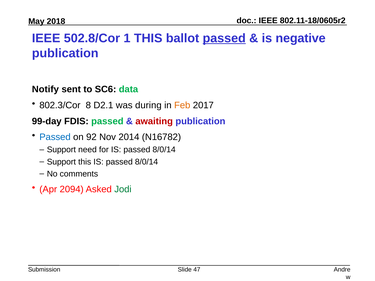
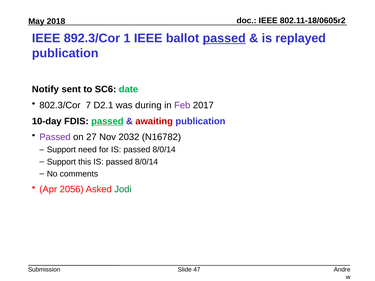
502.8/Cor: 502.8/Cor -> 892.3/Cor
1 THIS: THIS -> IEEE
negative: negative -> replayed
data: data -> date
8: 8 -> 7
Feb colour: orange -> purple
99-day: 99-day -> 10-day
passed at (107, 121) underline: none -> present
Passed at (55, 137) colour: blue -> purple
92: 92 -> 27
2014: 2014 -> 2032
2094: 2094 -> 2056
